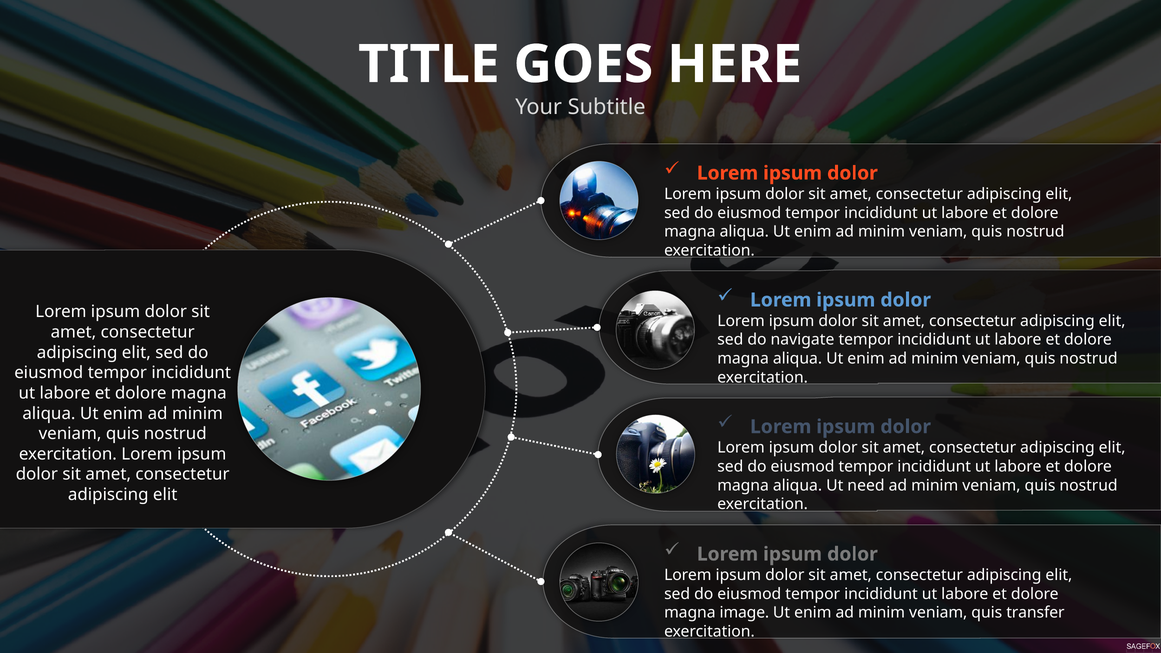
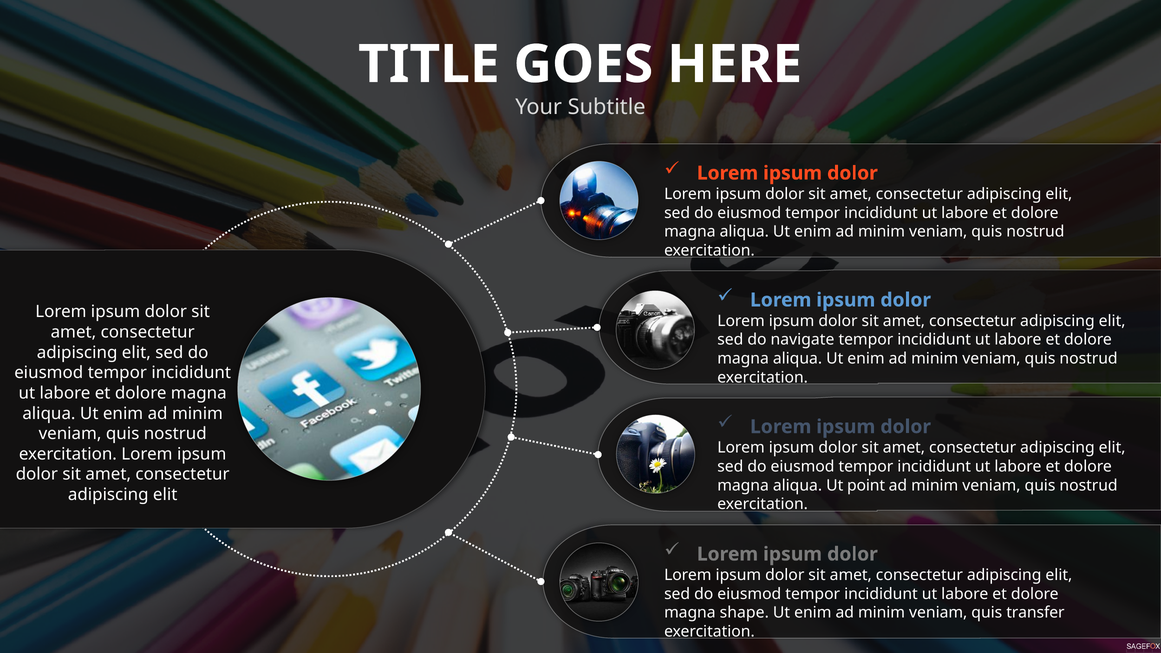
need: need -> point
image: image -> shape
